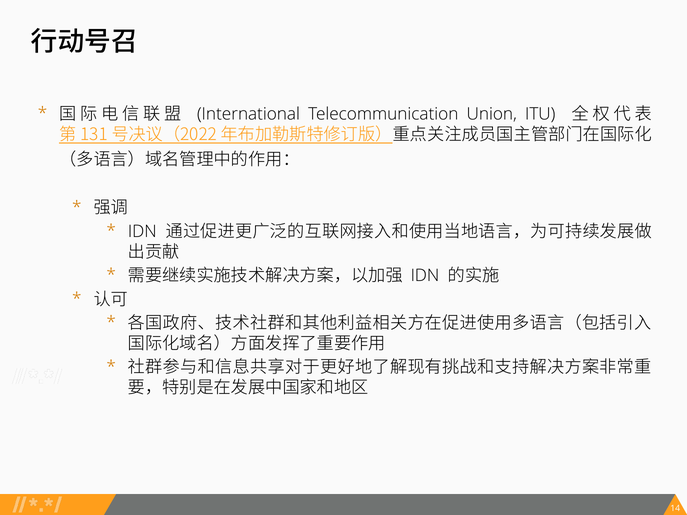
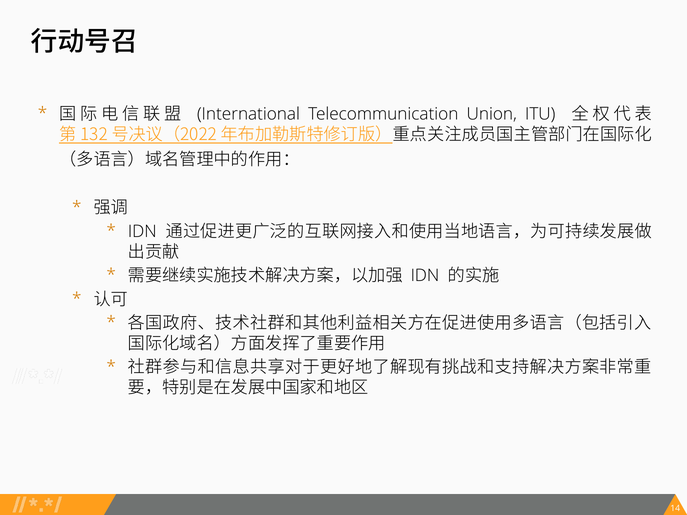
131: 131 -> 132
